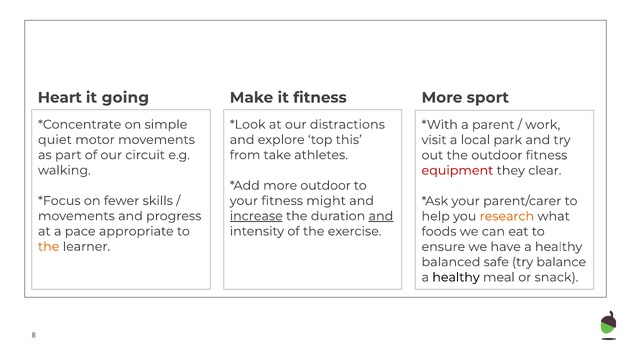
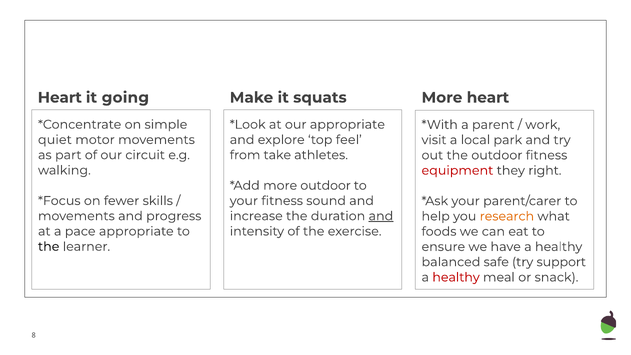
it fitness: fitness -> squats
More sport: sport -> heart
our distractions: distractions -> appropriate
this: this -> feel
clear: clear -> right
might: might -> sound
increase underline: present -> none
the at (49, 247) colour: orange -> black
balance: balance -> support
healthy at (456, 277) colour: black -> red
